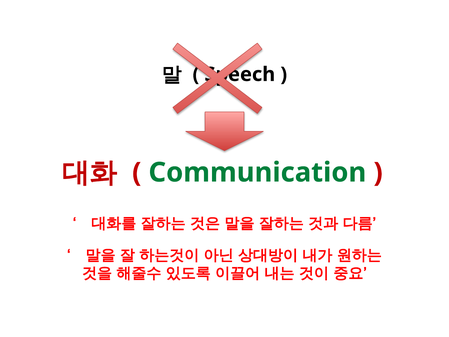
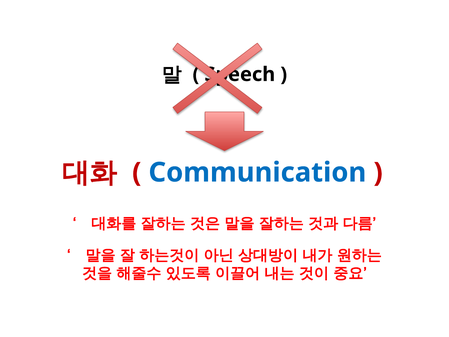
Communication colour: green -> blue
